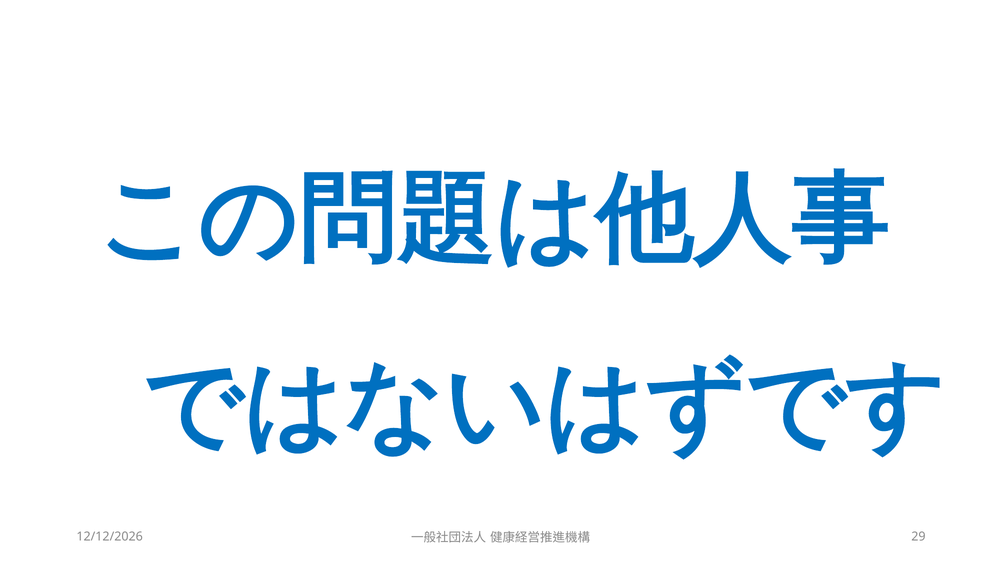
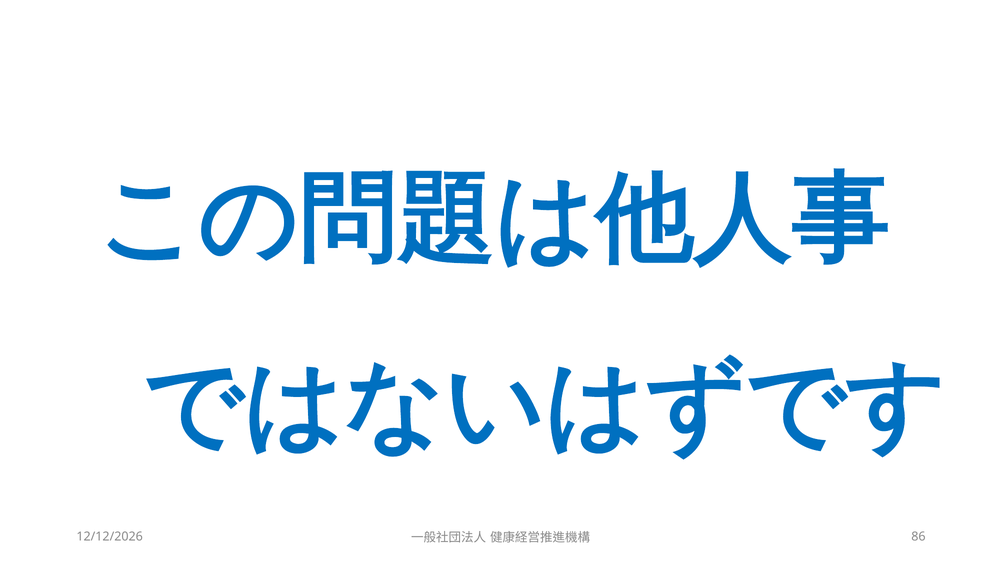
29: 29 -> 86
